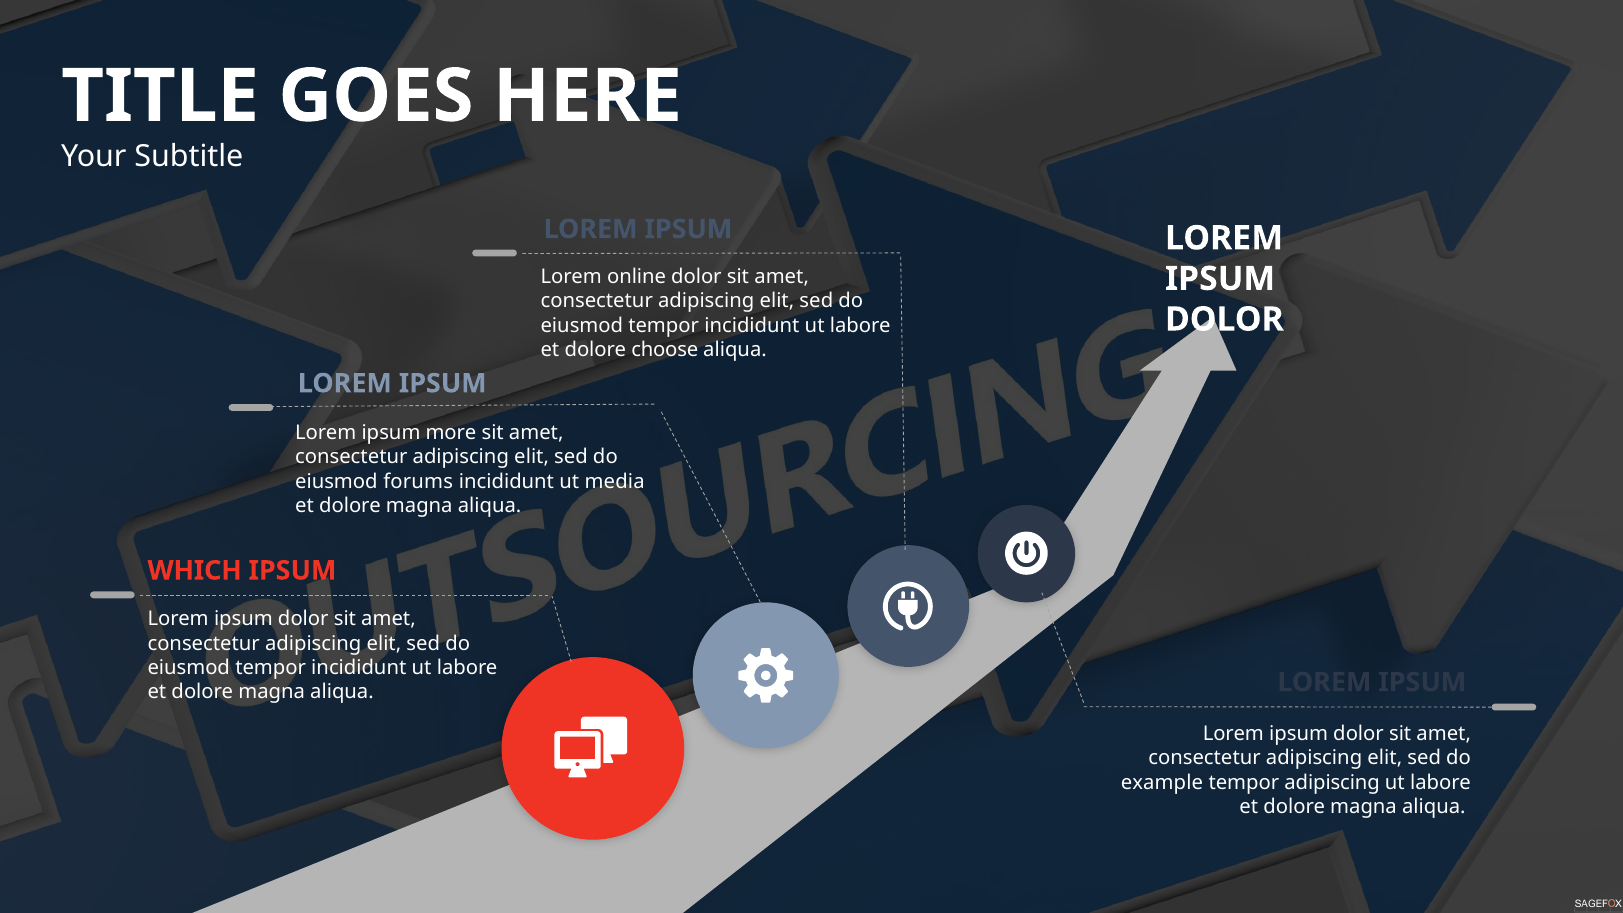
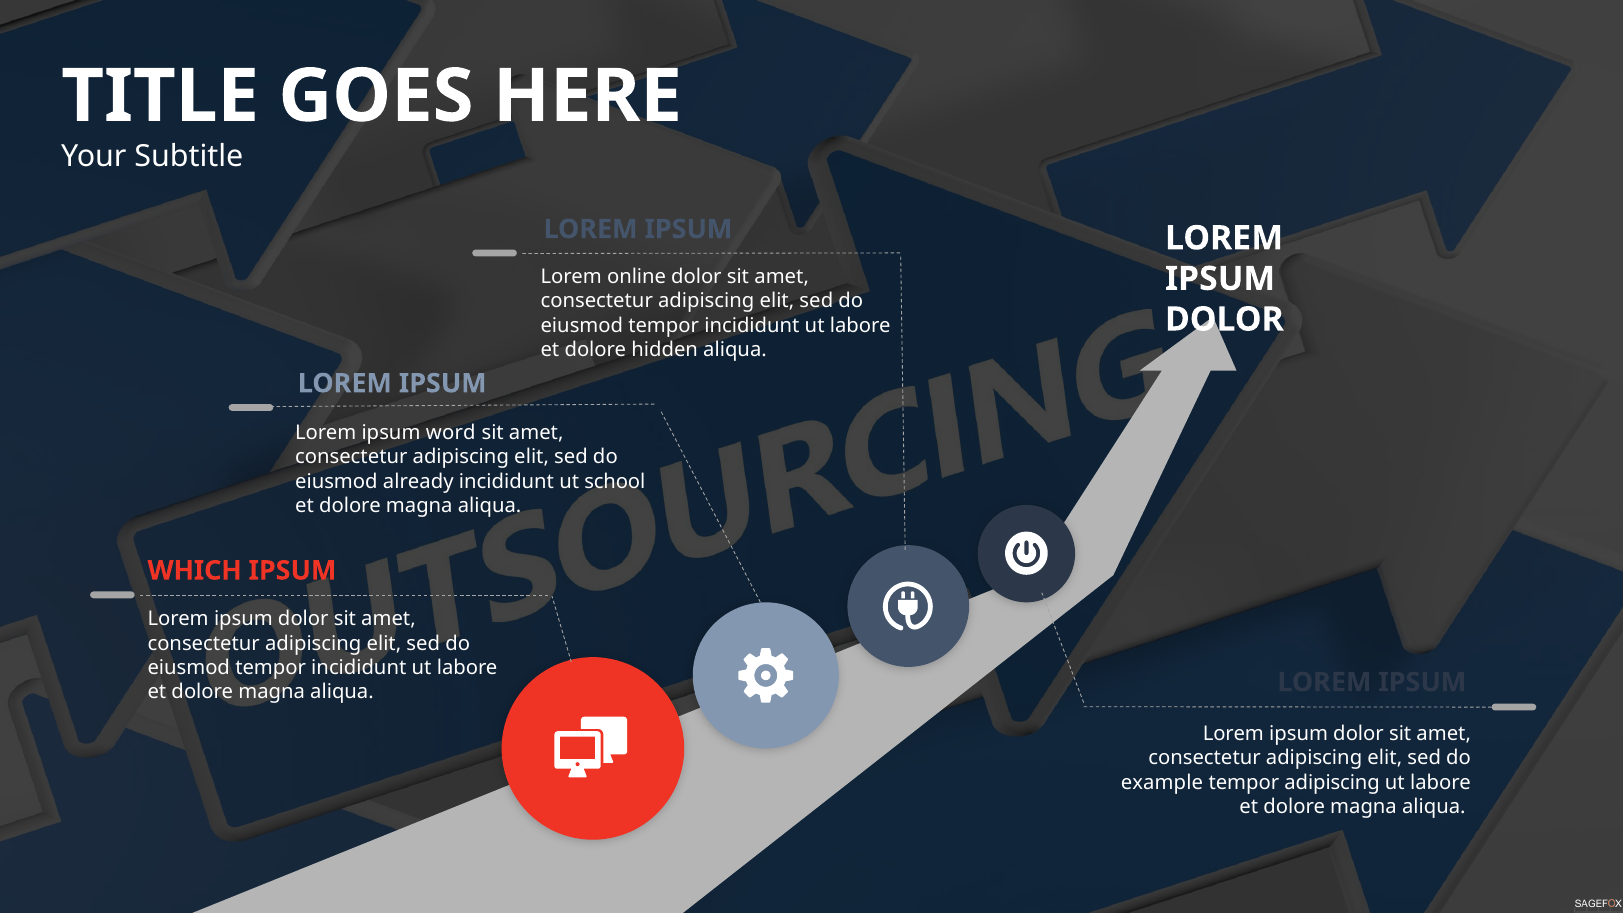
choose: choose -> hidden
more: more -> word
forums: forums -> already
media: media -> school
